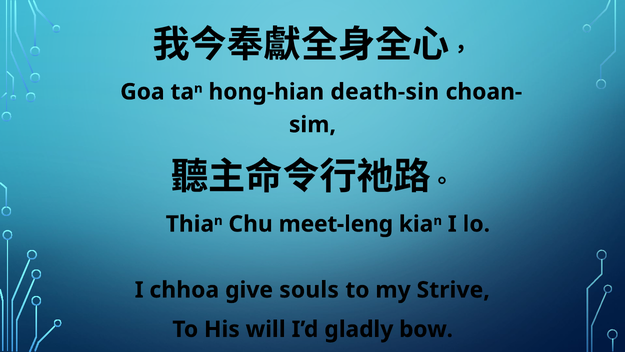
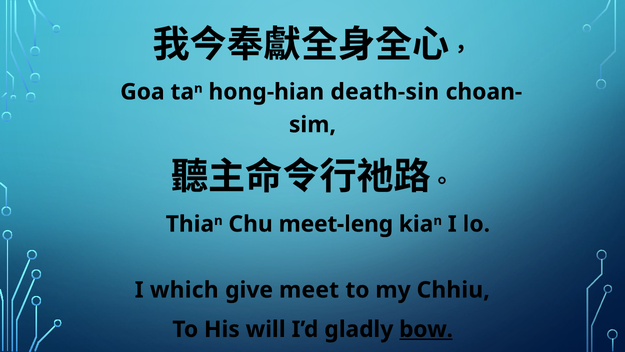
chhoa: chhoa -> which
souls: souls -> meet
Strive: Strive -> Chhiu
bow underline: none -> present
